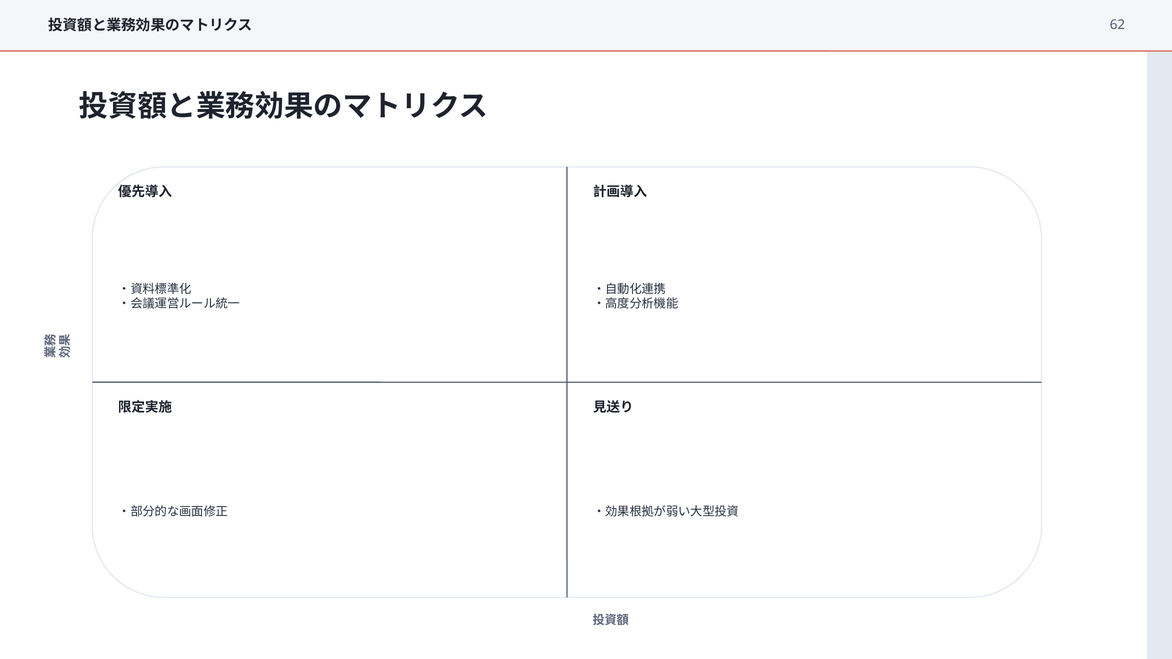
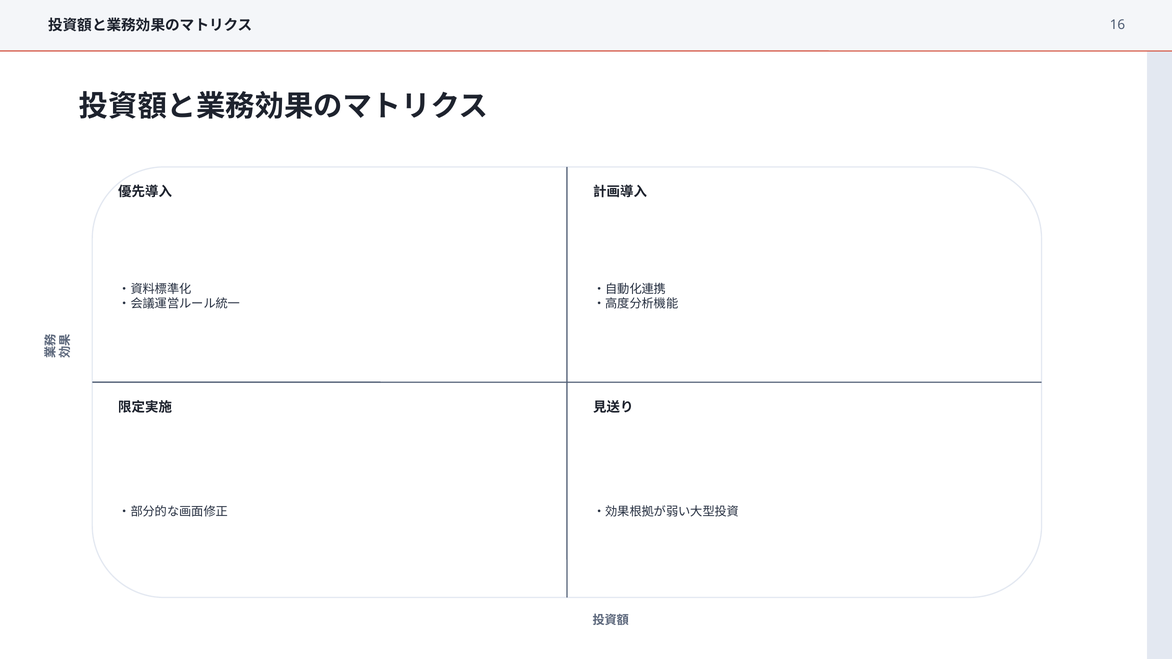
62: 62 -> 16
